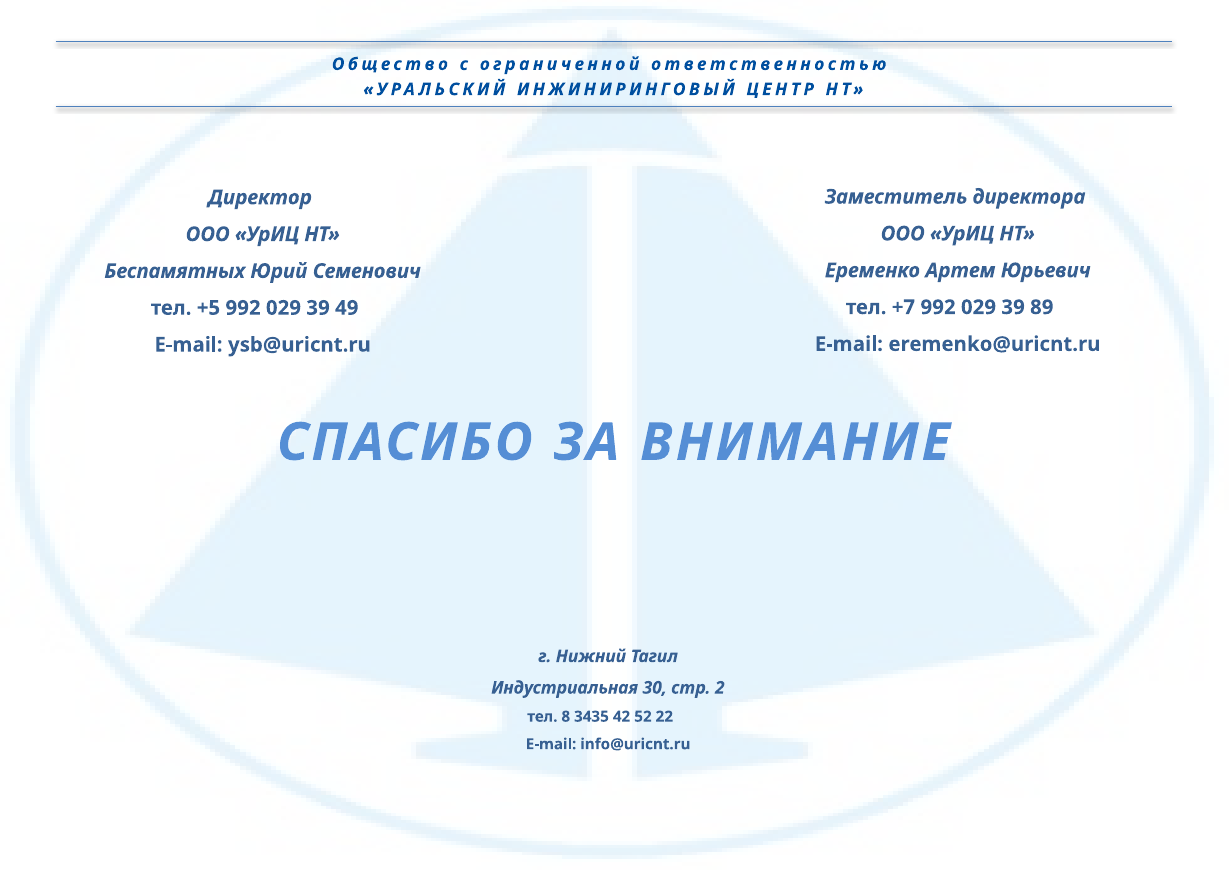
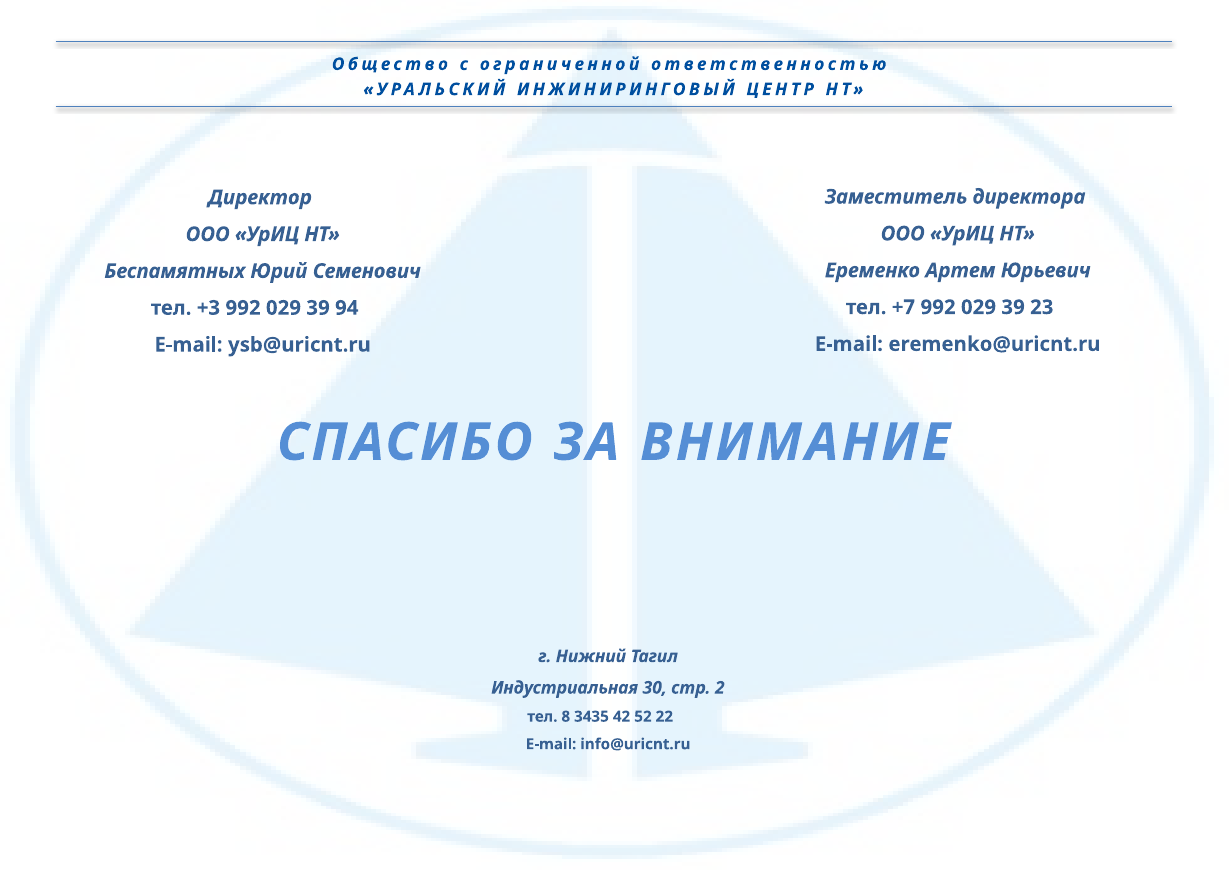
89: 89 -> 23
+5: +5 -> +3
49: 49 -> 94
